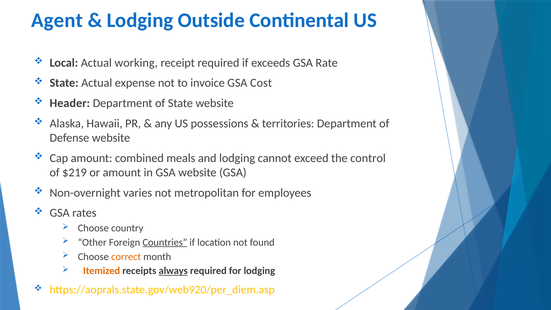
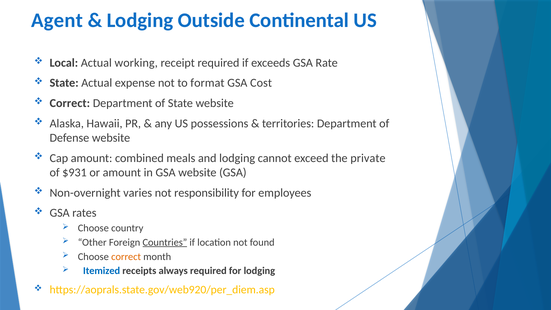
invoice: invoice -> format
Header at (70, 103): Header -> Correct
control: control -> private
$219: $219 -> $931
metropolitan: metropolitan -> responsibility
Itemized colour: orange -> blue
always underline: present -> none
